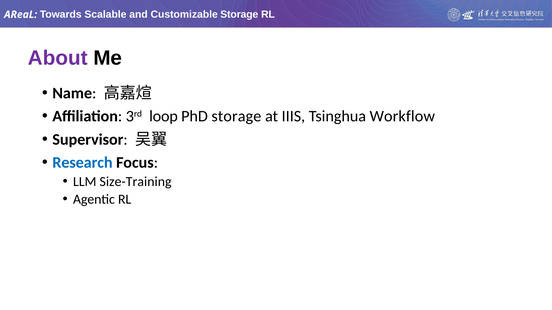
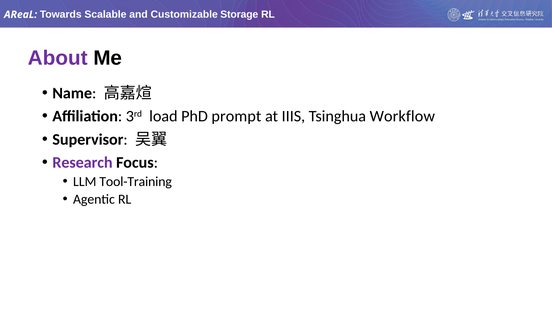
loop: loop -> load
PhD storage: storage -> prompt
Research colour: blue -> purple
Size-Training: Size-Training -> Tool-Training
